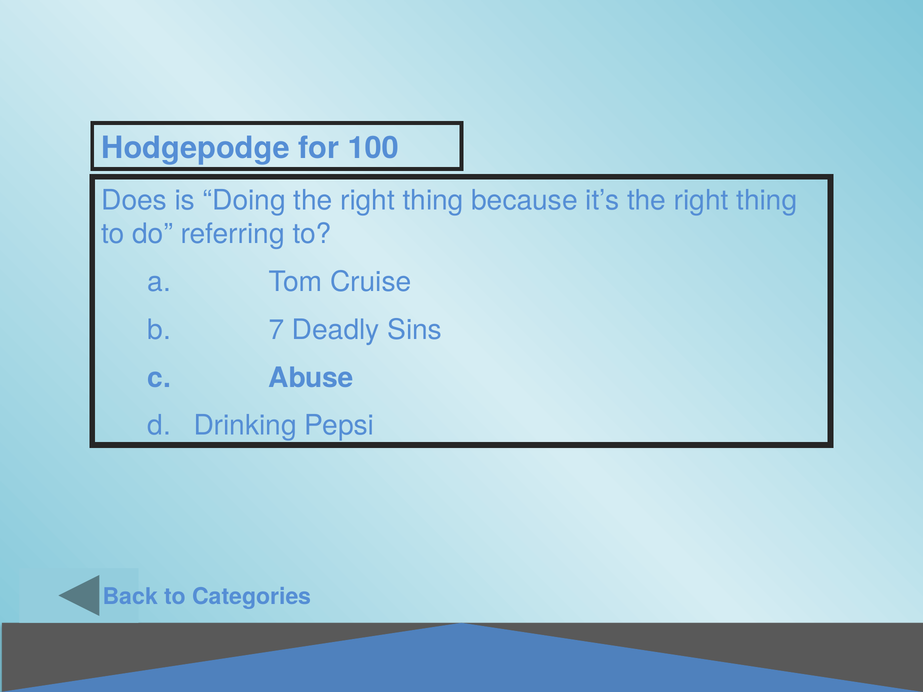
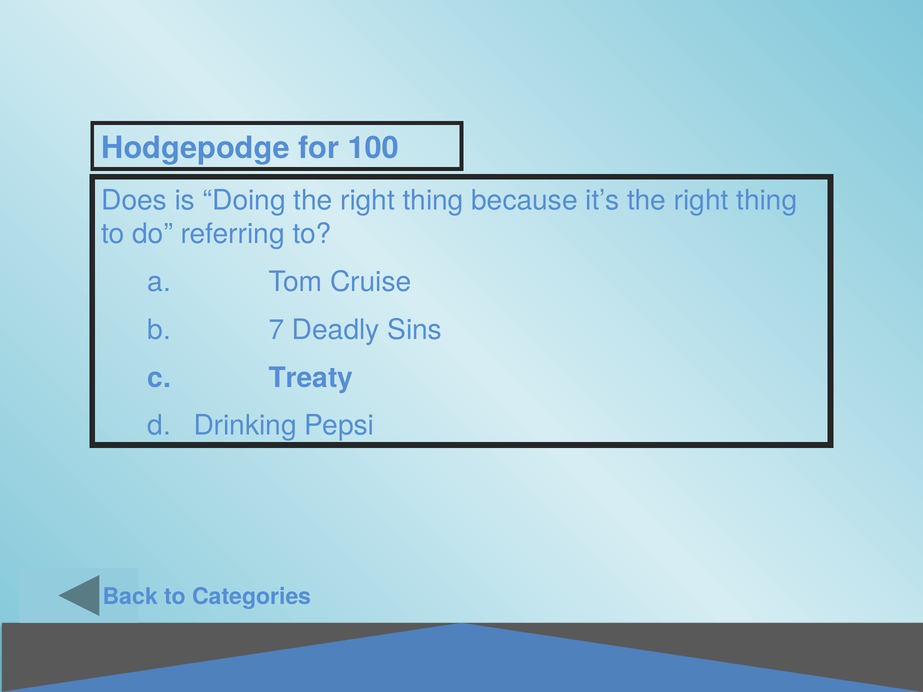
Abuse: Abuse -> Treaty
